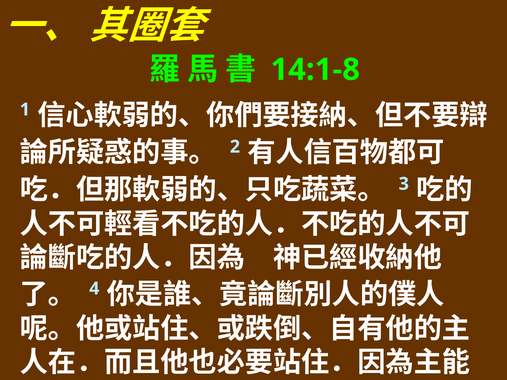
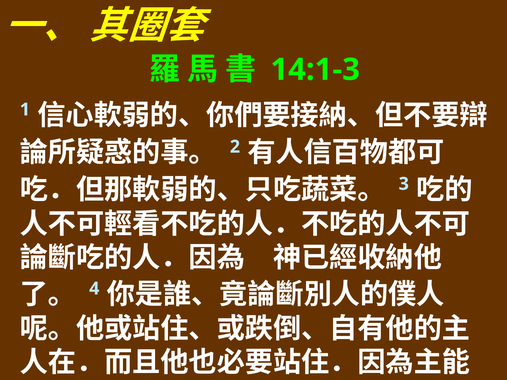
14:1-8: 14:1-8 -> 14:1-3
